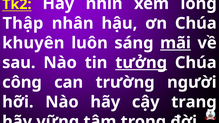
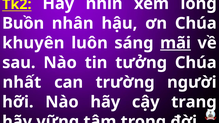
Thập: Thập -> Buồn
tưởng underline: present -> none
công: công -> nhất
